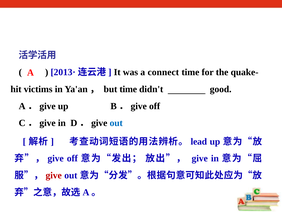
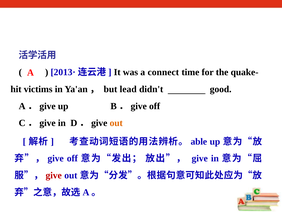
but time: time -> lead
out at (116, 123) colour: blue -> orange
lead: lead -> able
